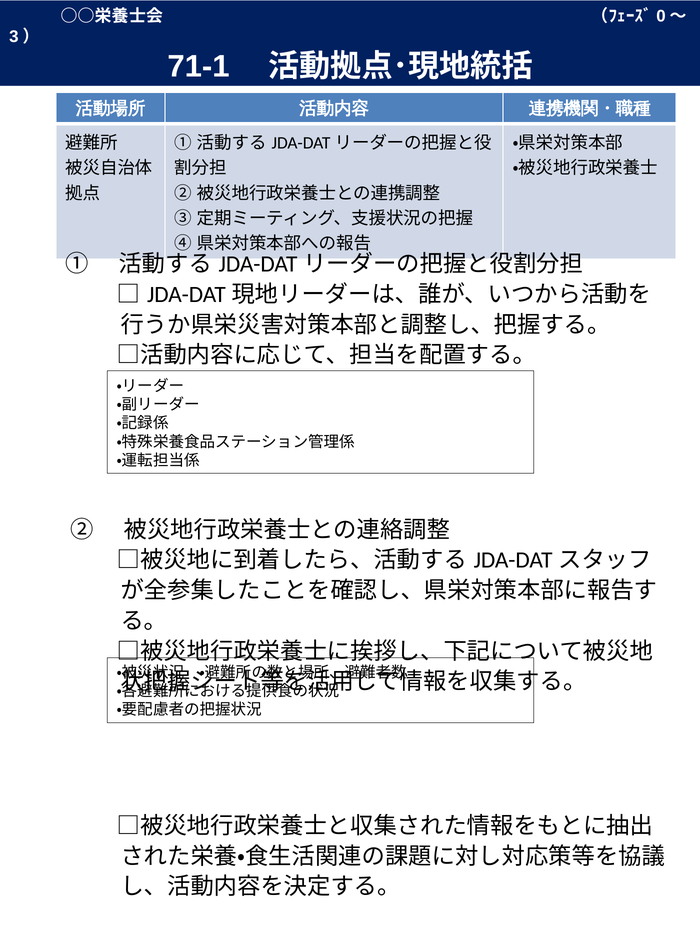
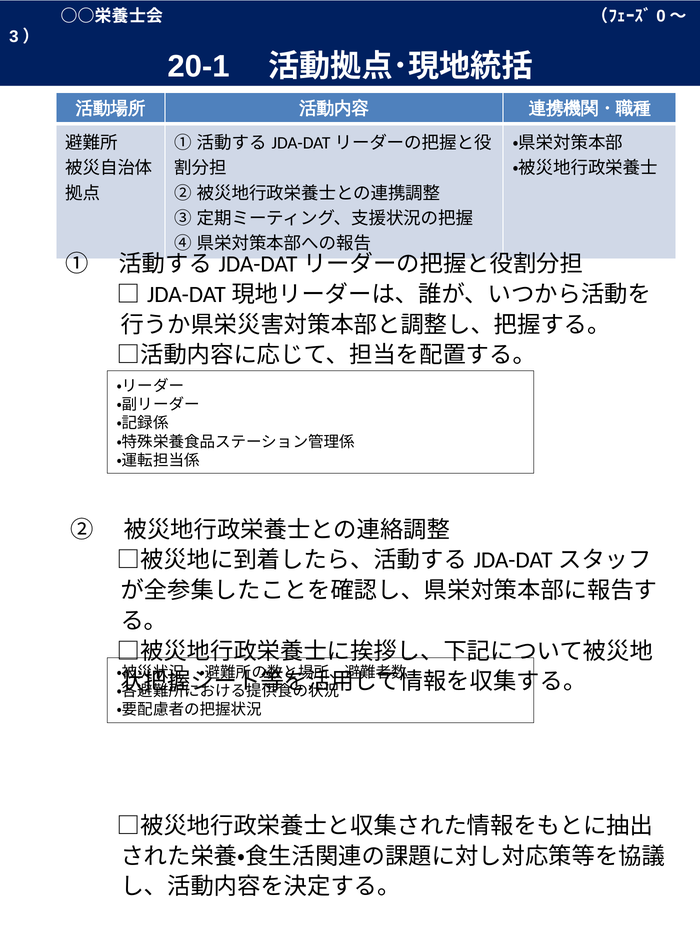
71-1: 71-1 -> 20-1
